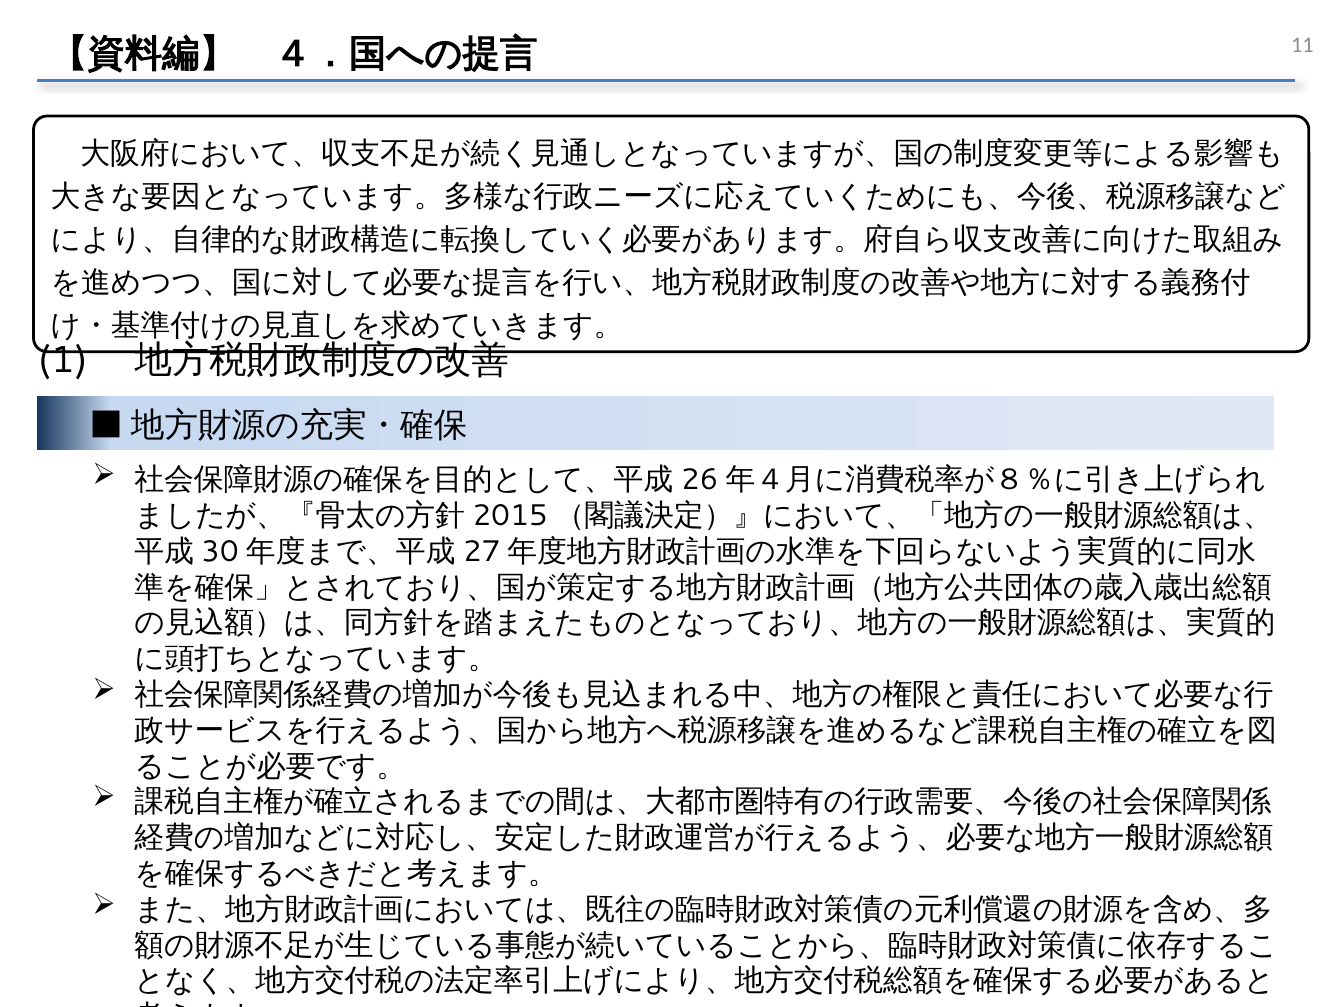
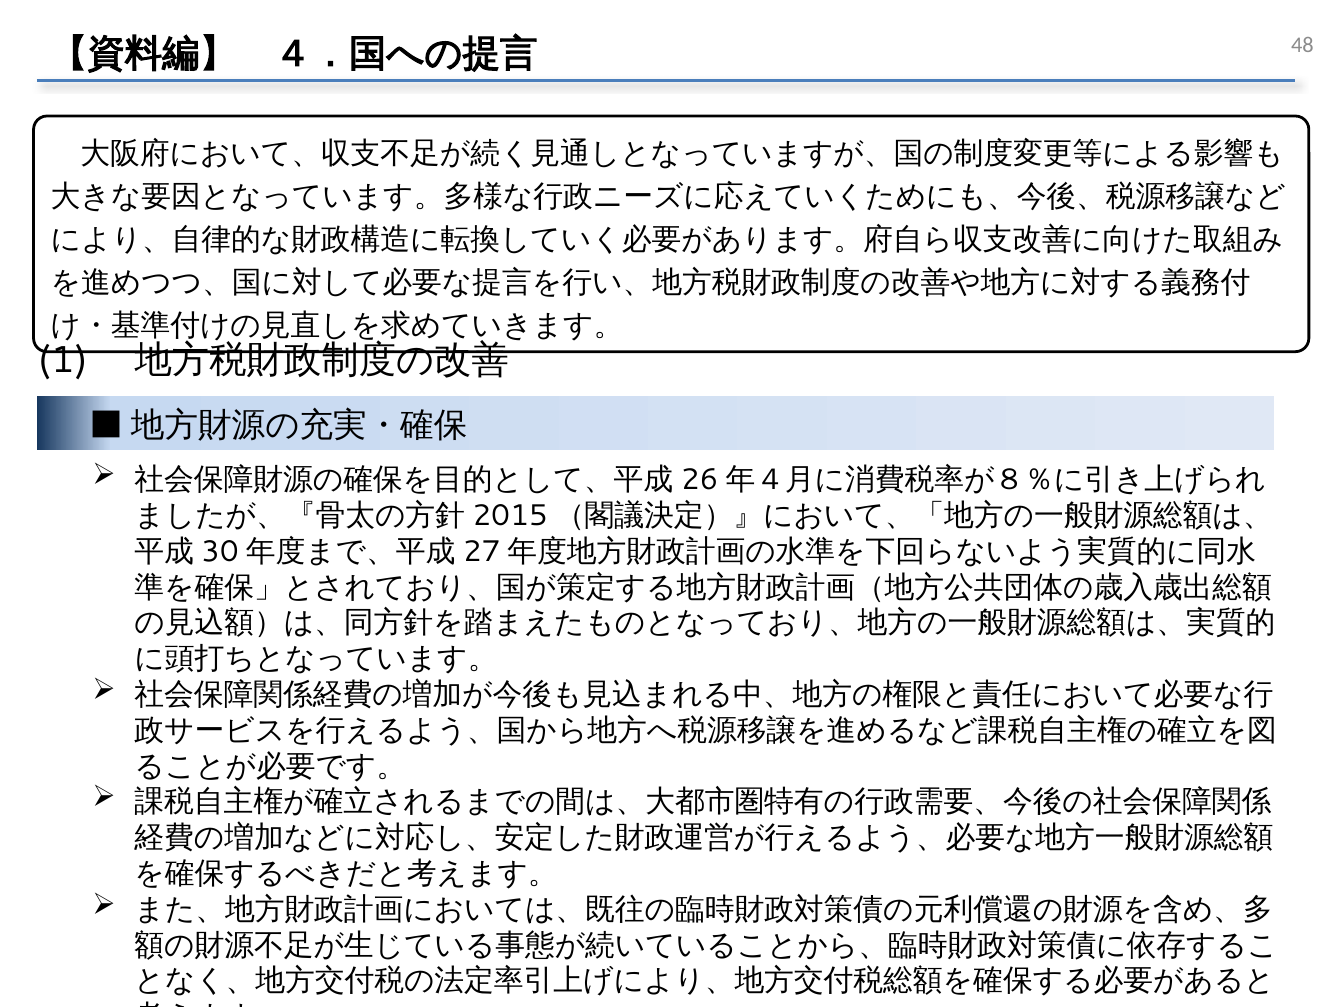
11: 11 -> 48
